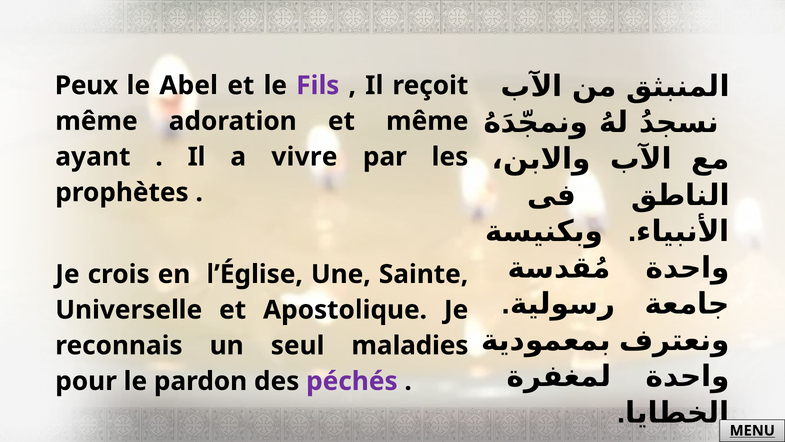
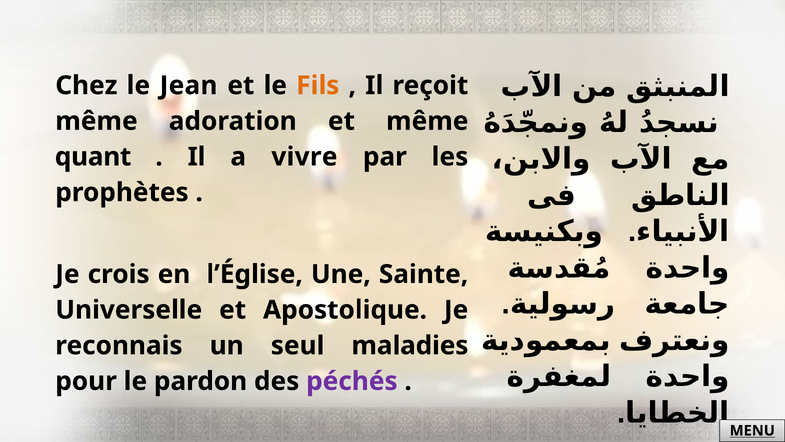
Peux: Peux -> Chez
Abel: Abel -> Jean
Fils colour: purple -> orange
ayant: ayant -> quant
